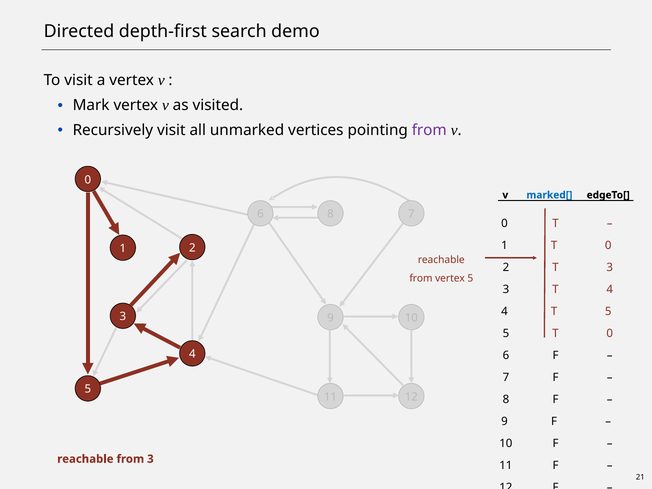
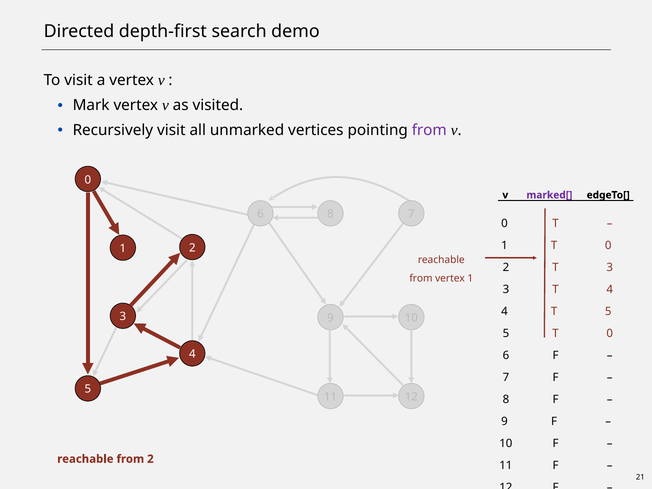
marked[ colour: blue -> purple
vertex 5: 5 -> 1
from 3: 3 -> 2
